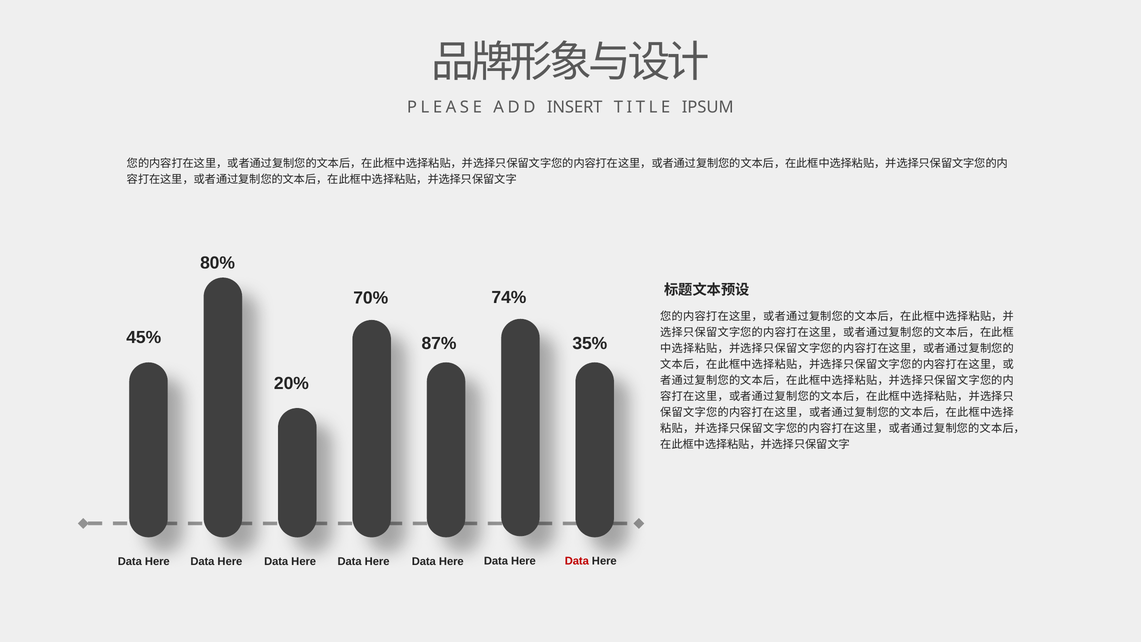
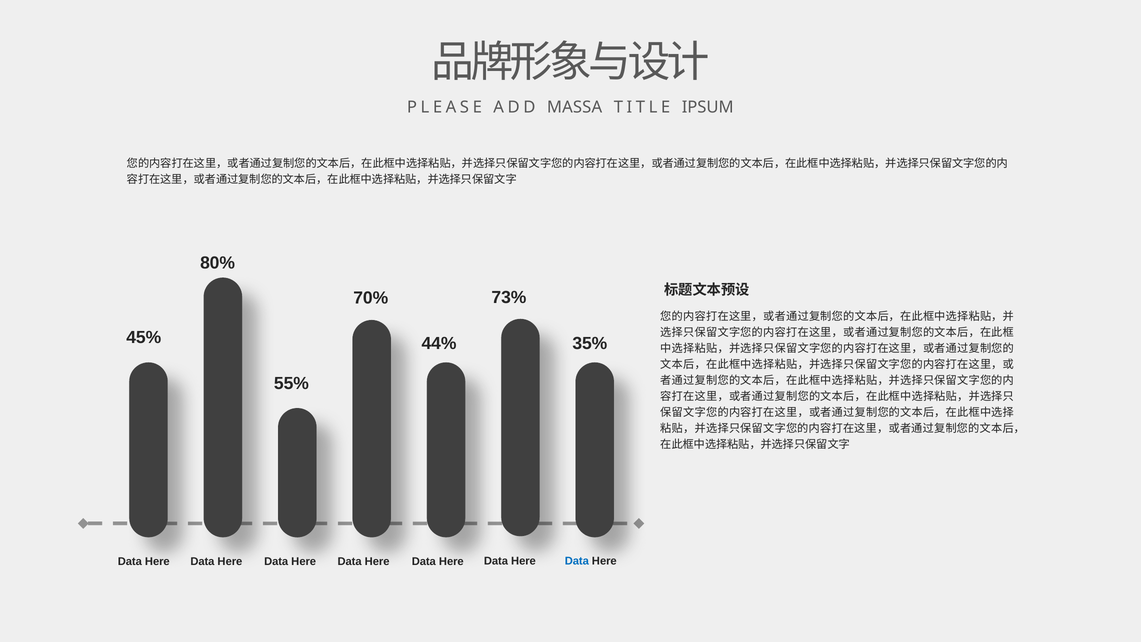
INSERT: INSERT -> MASSA
74%: 74% -> 73%
87%: 87% -> 44%
20%: 20% -> 55%
Data at (577, 561) colour: red -> blue
